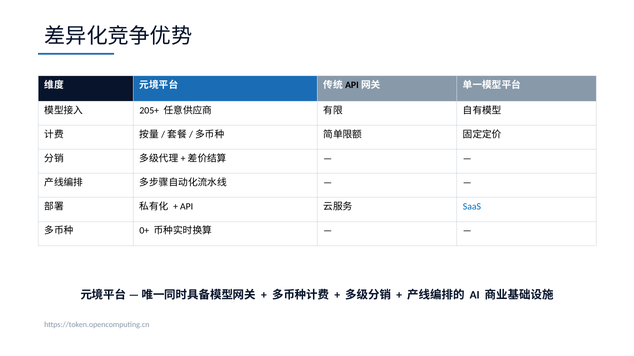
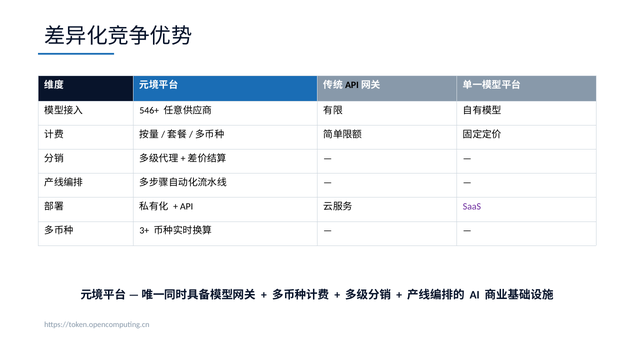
205+: 205+ -> 546+
SaaS colour: blue -> purple
0+: 0+ -> 3+
